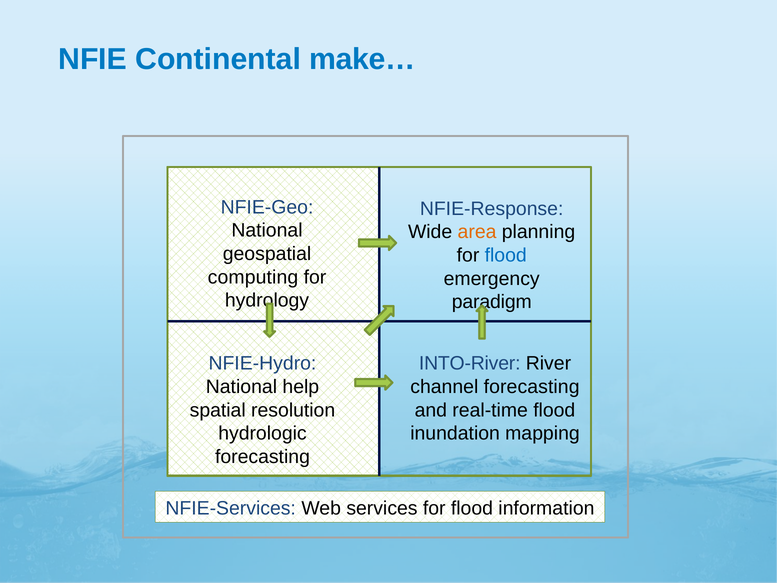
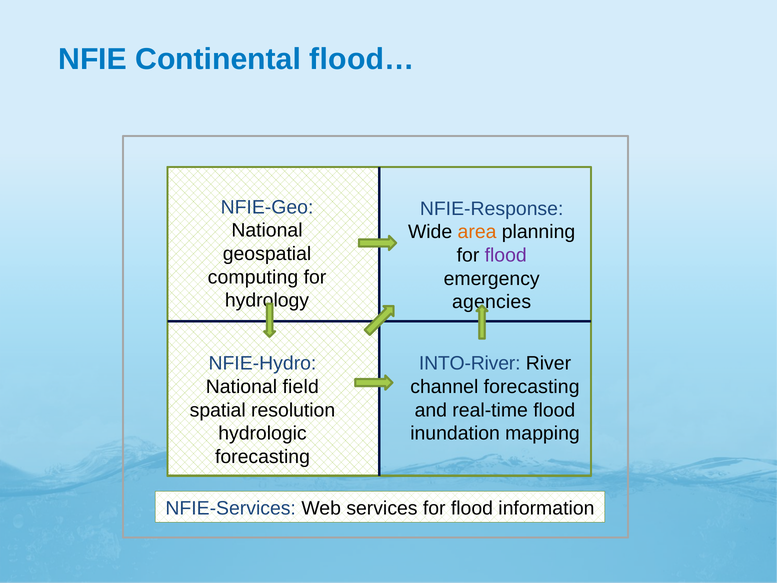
make…: make… -> flood…
flood at (506, 255) colour: blue -> purple
paradigm: paradigm -> agencies
help: help -> field
